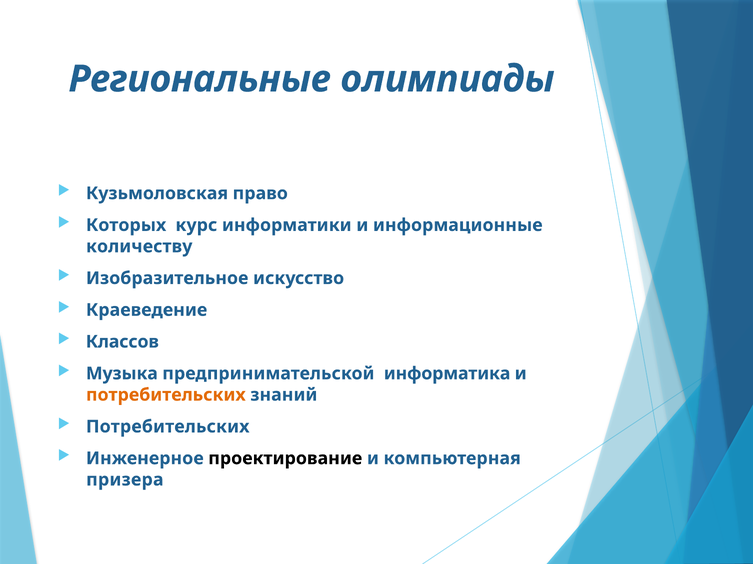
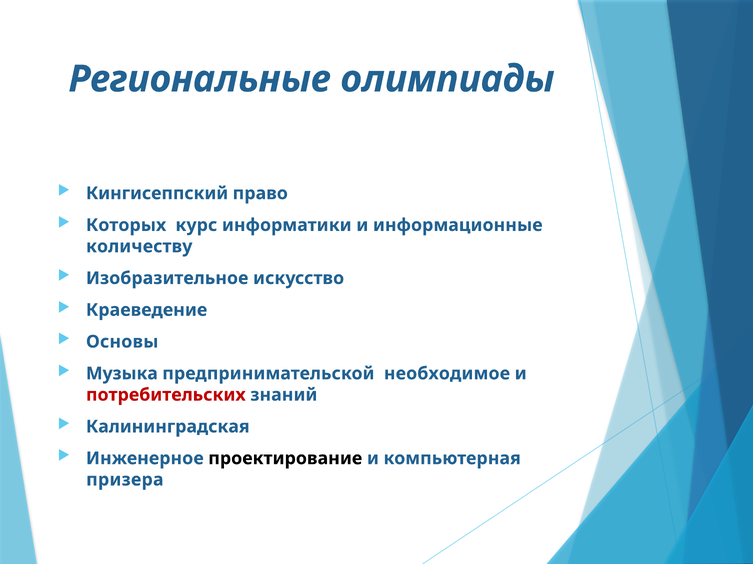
Кузьмоловская: Кузьмоловская -> Кингисеппский
Классов: Классов -> Основы
информатика: информатика -> необходимое
потребительских at (166, 395) colour: orange -> red
Потребительских at (168, 427): Потребительских -> Калининградская
